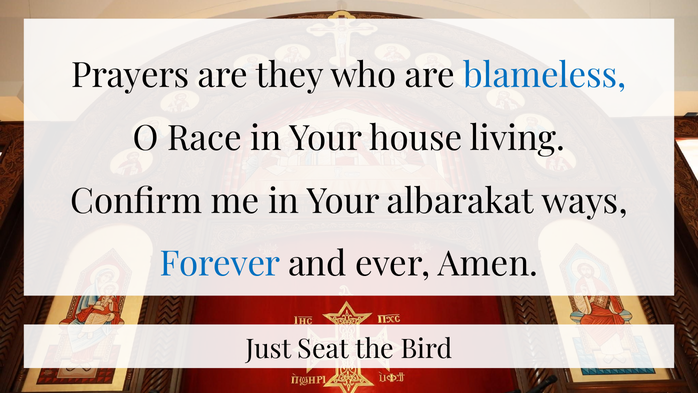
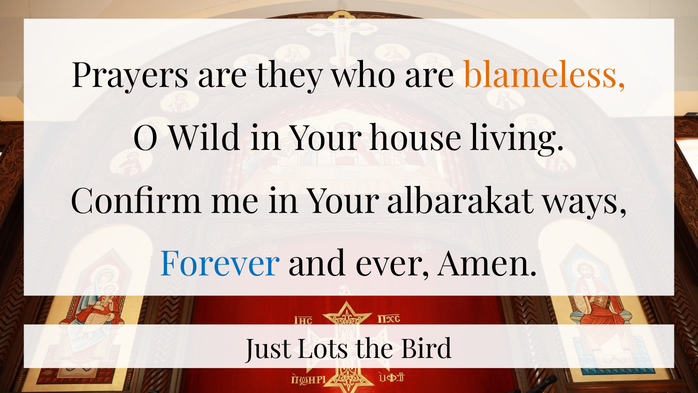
blameless colour: blue -> orange
Race: Race -> Wild
Seat: Seat -> Lots
